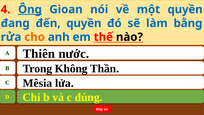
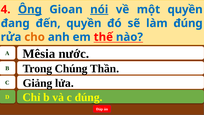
nói underline: none -> present
làm bằng: bằng -> đúng
nào colour: black -> blue
Thiên: Thiên -> Mêsia
Không: Không -> Chúng
Mêsia: Mêsia -> Giảng
